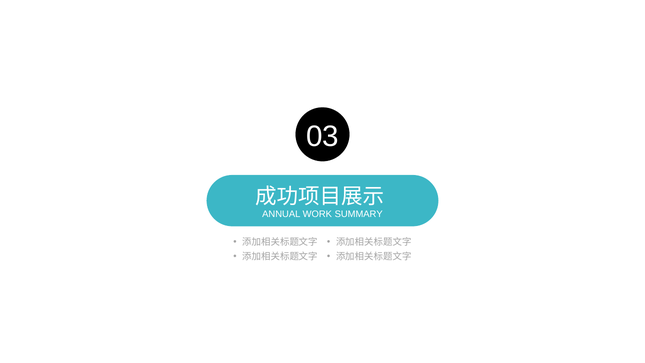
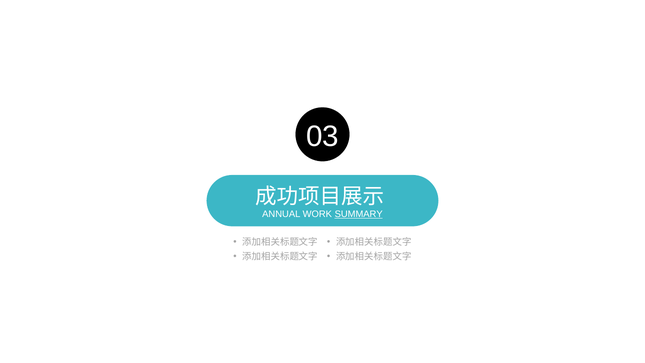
SUMMARY underline: none -> present
